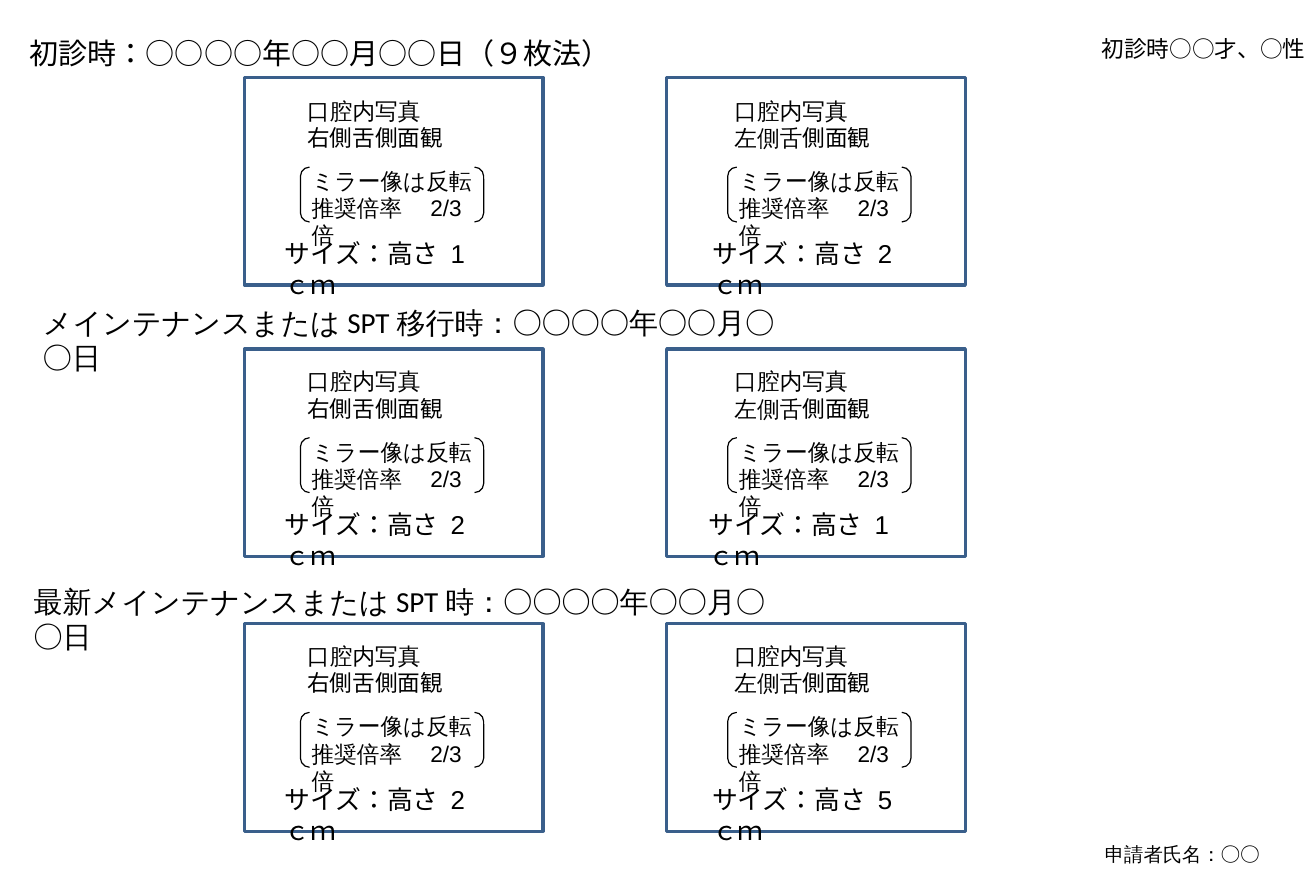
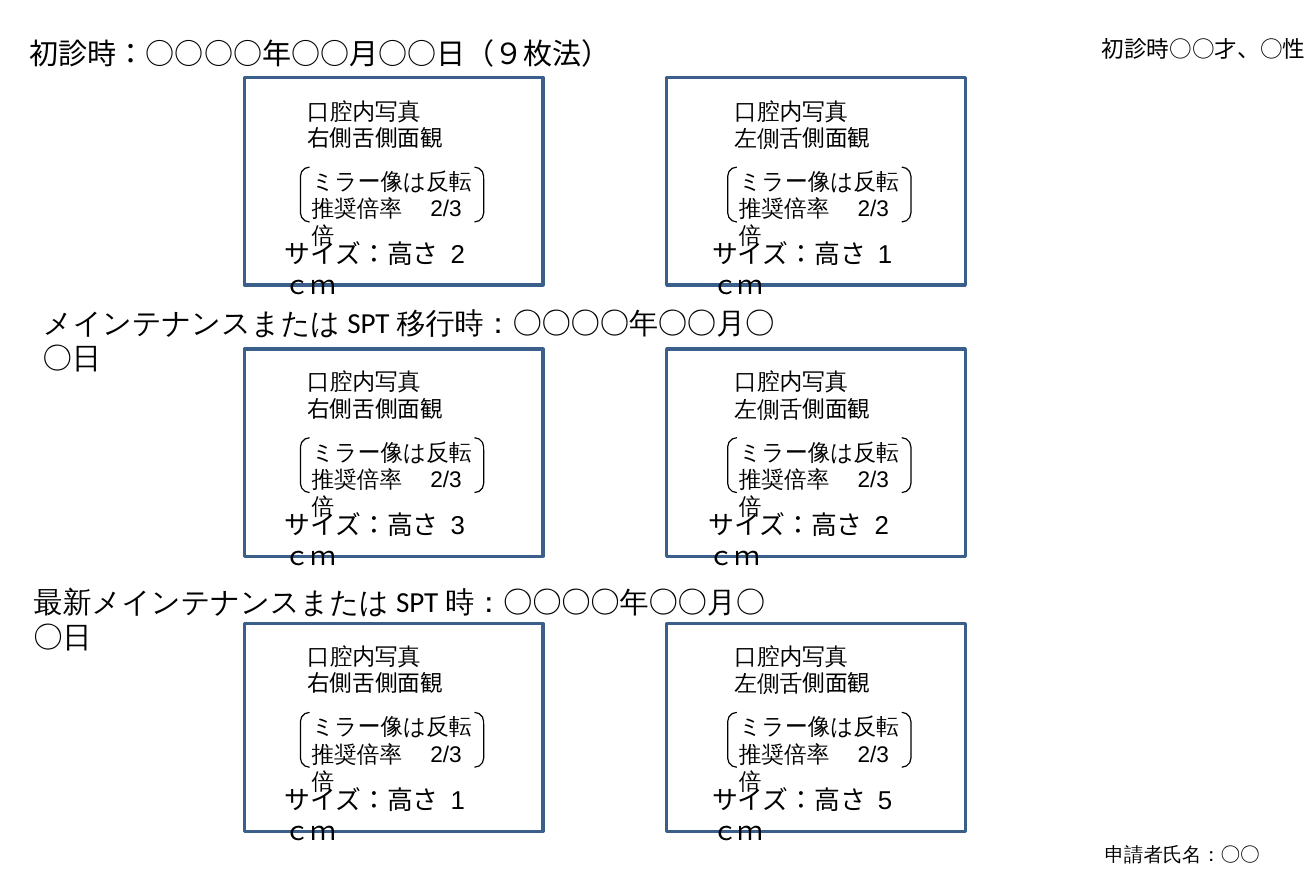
1 at (458, 255): 1 -> 2
2 at (885, 255): 2 -> 1
2 at (458, 526): 2 -> 3
1 at (882, 526): 1 -> 2
2 at (458, 801): 2 -> 1
